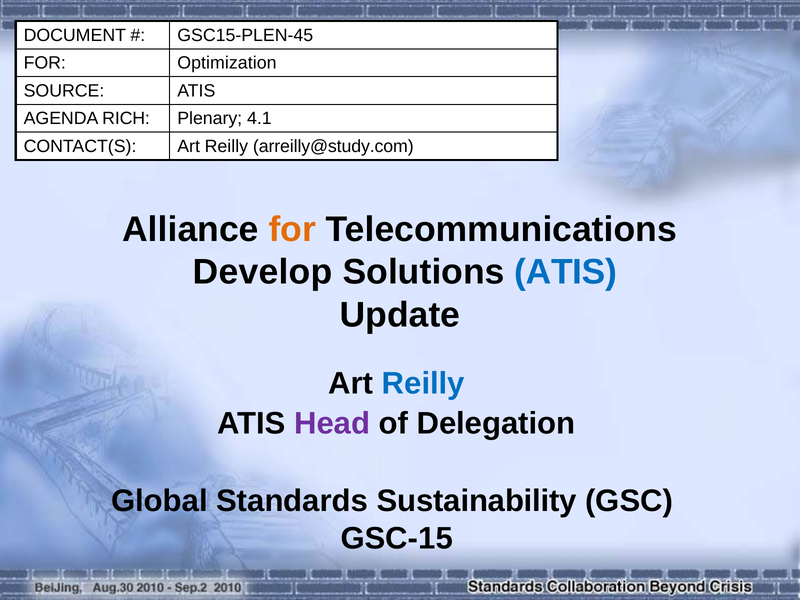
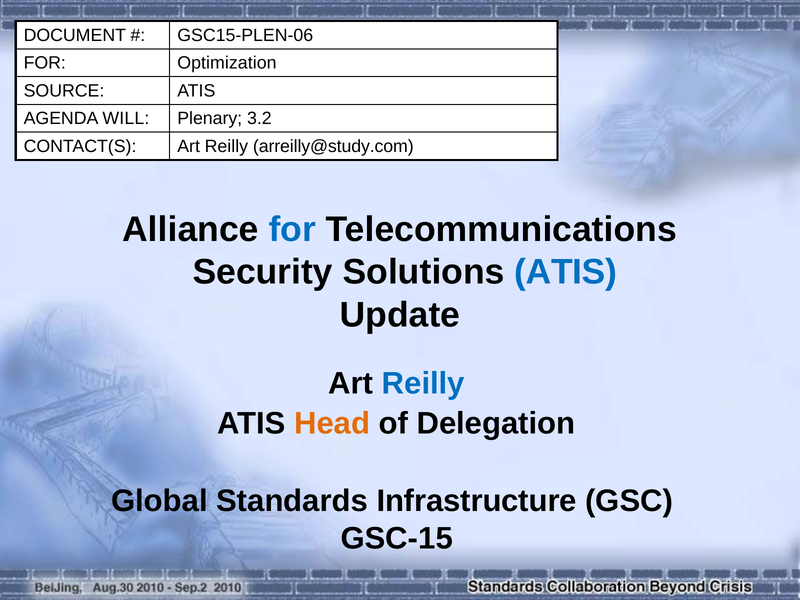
GSC15-PLEN-45: GSC15-PLEN-45 -> GSC15-PLEN-06
RICH: RICH -> WILL
4.1: 4.1 -> 3.2
for at (292, 230) colour: orange -> blue
Develop: Develop -> Security
Head colour: purple -> orange
Sustainability: Sustainability -> Infrastructure
